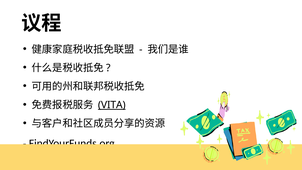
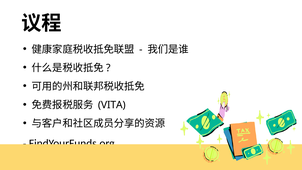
VITA underline: present -> none
